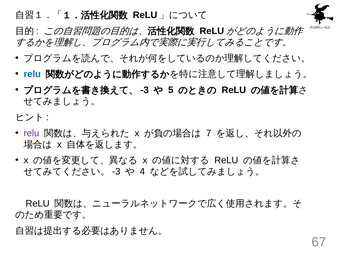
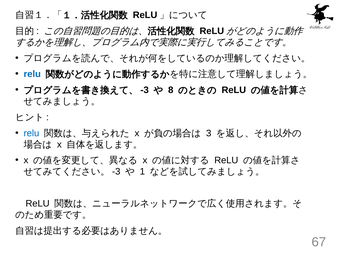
5: 5 -> 8
relu at (31, 133) colour: purple -> blue
7: 7 -> 3
4: 4 -> 1
